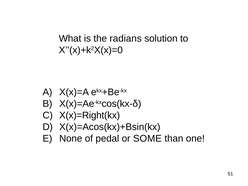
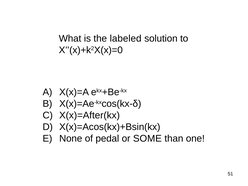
radians: radians -> labeled
X(x)=Right(kx: X(x)=Right(kx -> X(x)=After(kx
